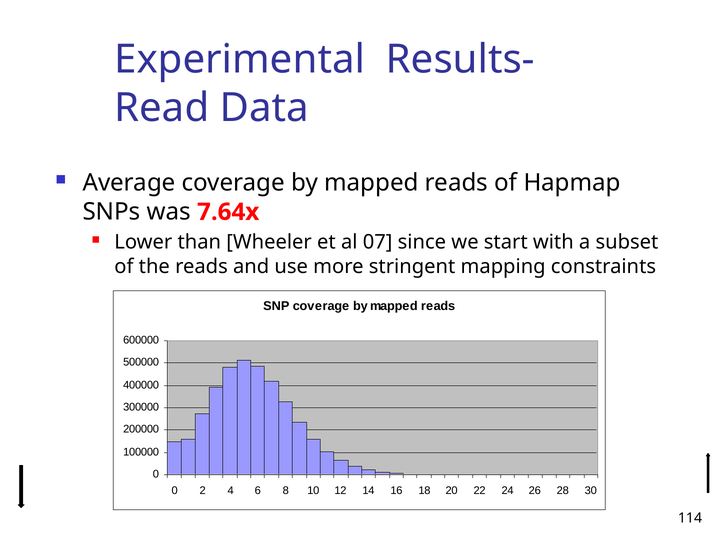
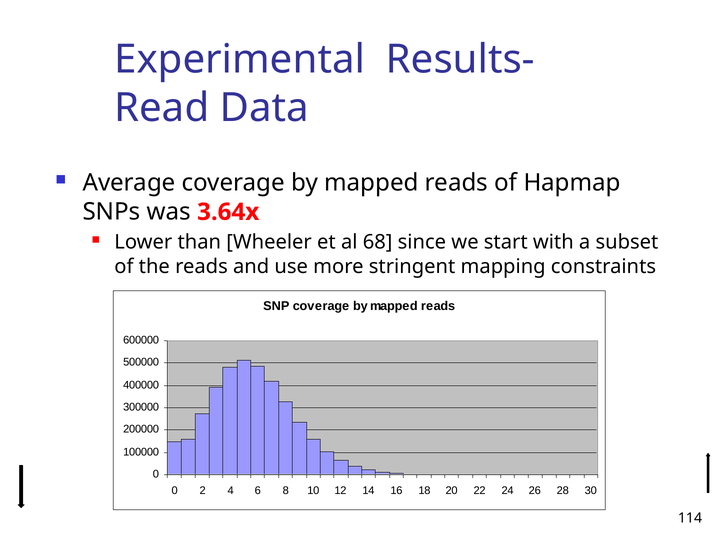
7.64x: 7.64x -> 3.64x
07: 07 -> 68
